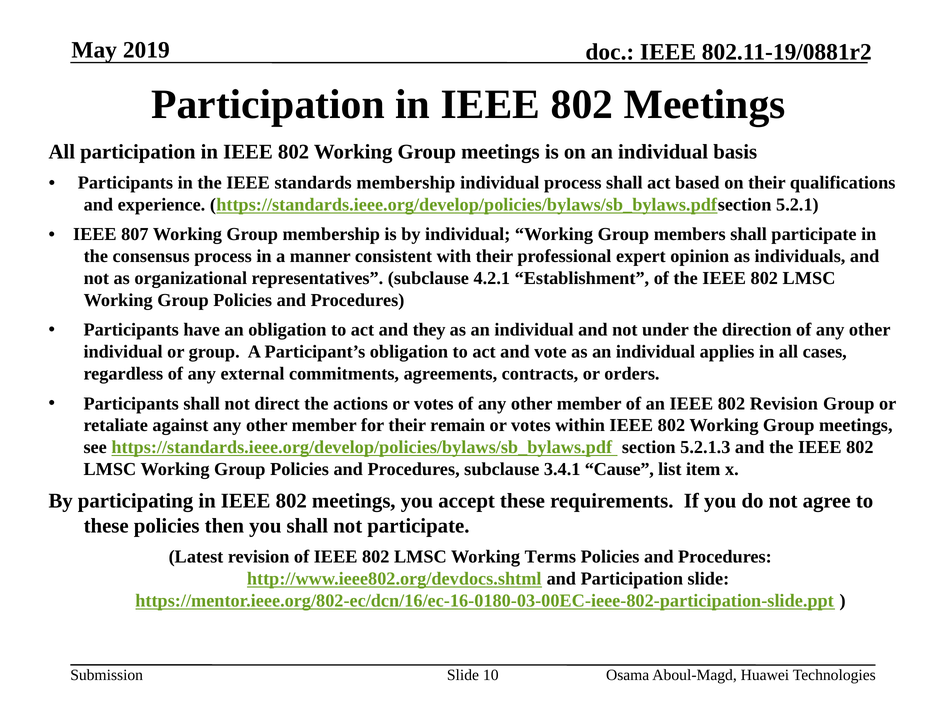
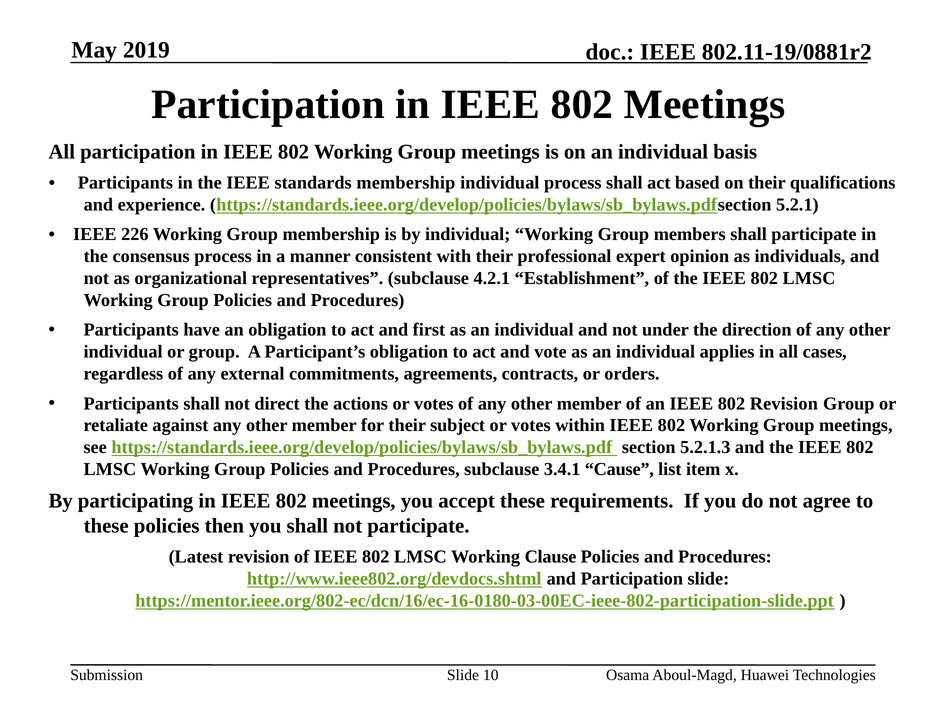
807: 807 -> 226
they: they -> first
remain: remain -> subject
Terms: Terms -> Clause
